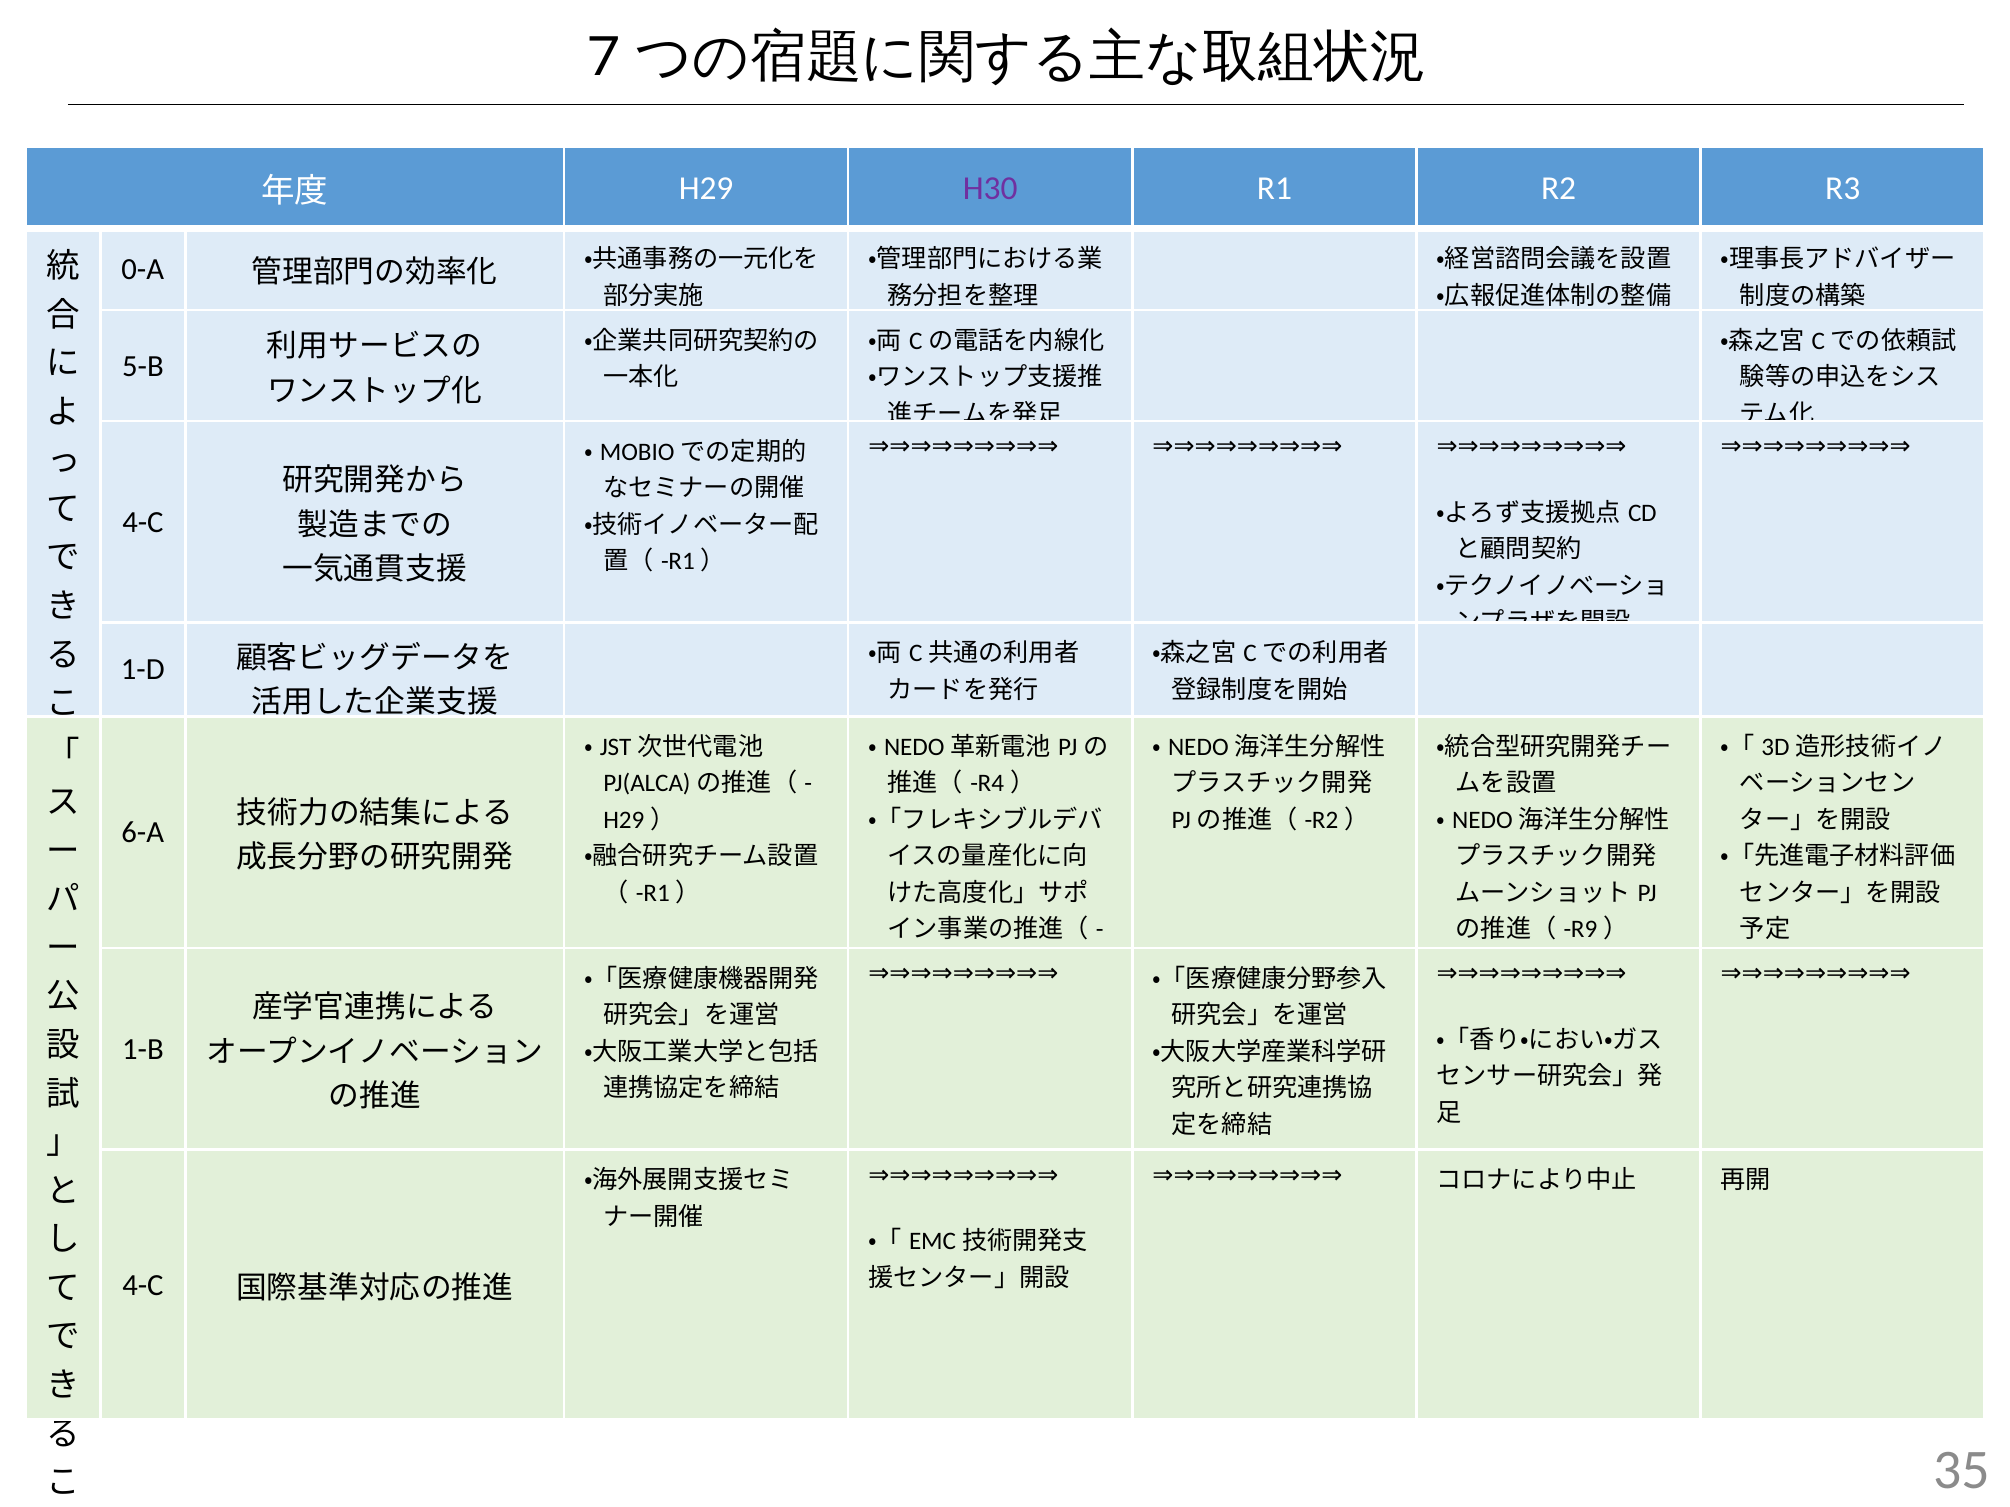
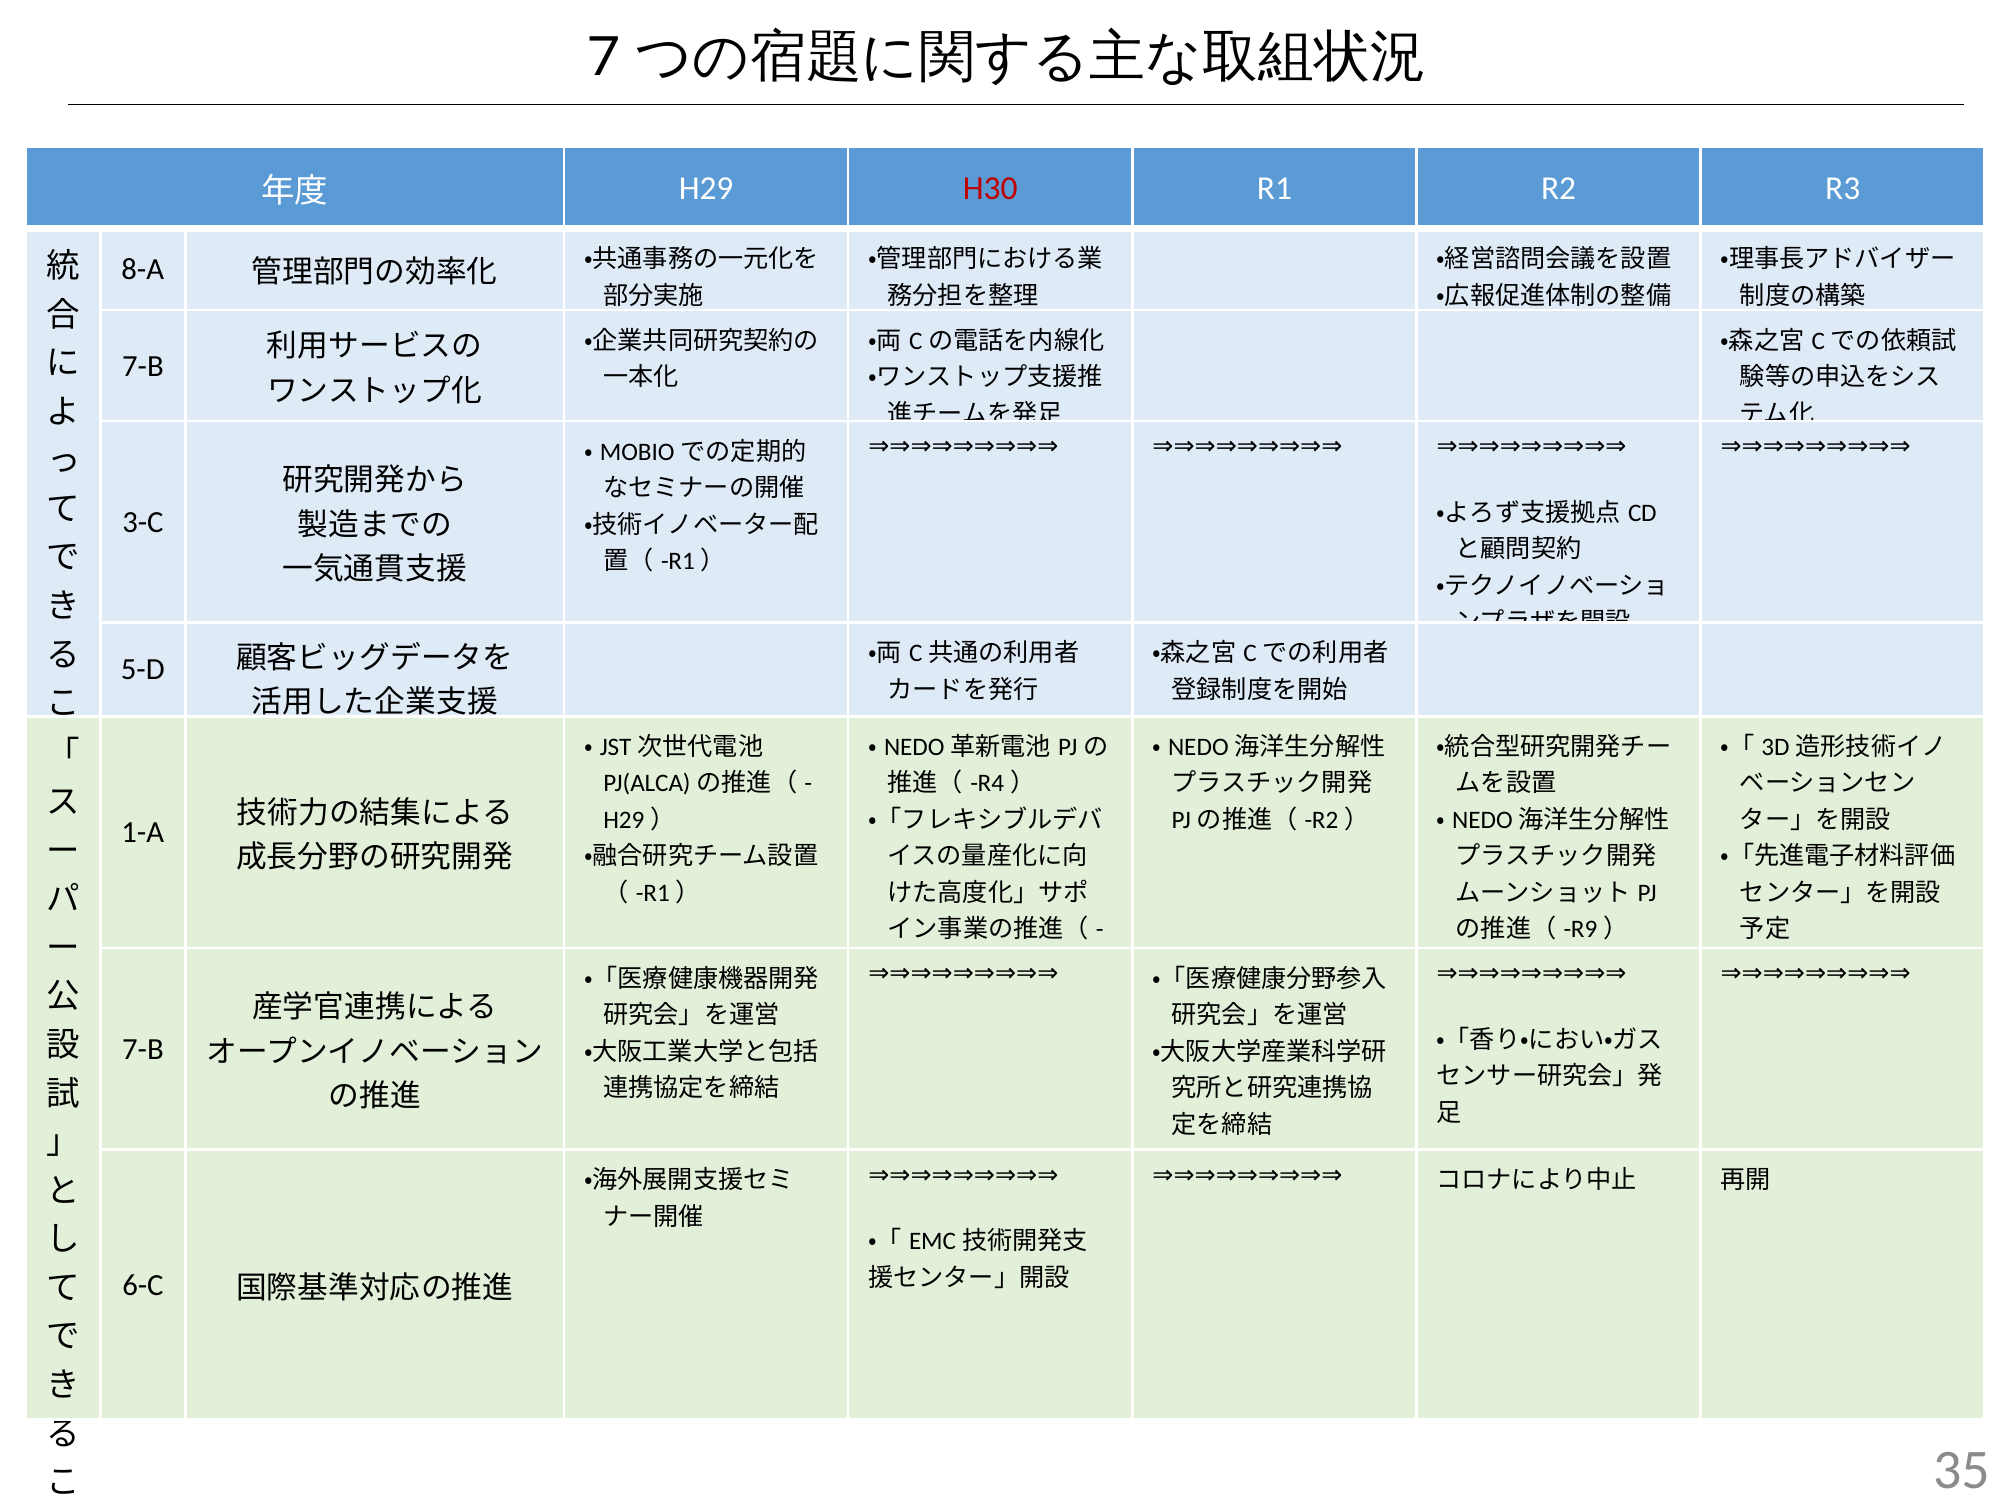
H30 colour: purple -> red
0-A: 0-A -> 8-A
5-B at (143, 366): 5-B -> 7-B
4-C at (143, 522): 4-C -> 3-C
1-D: 1-D -> 5-D
6-A: 6-A -> 1-A
1-B at (143, 1050): 1-B -> 7-B
4-C at (143, 1285): 4-C -> 6-C
